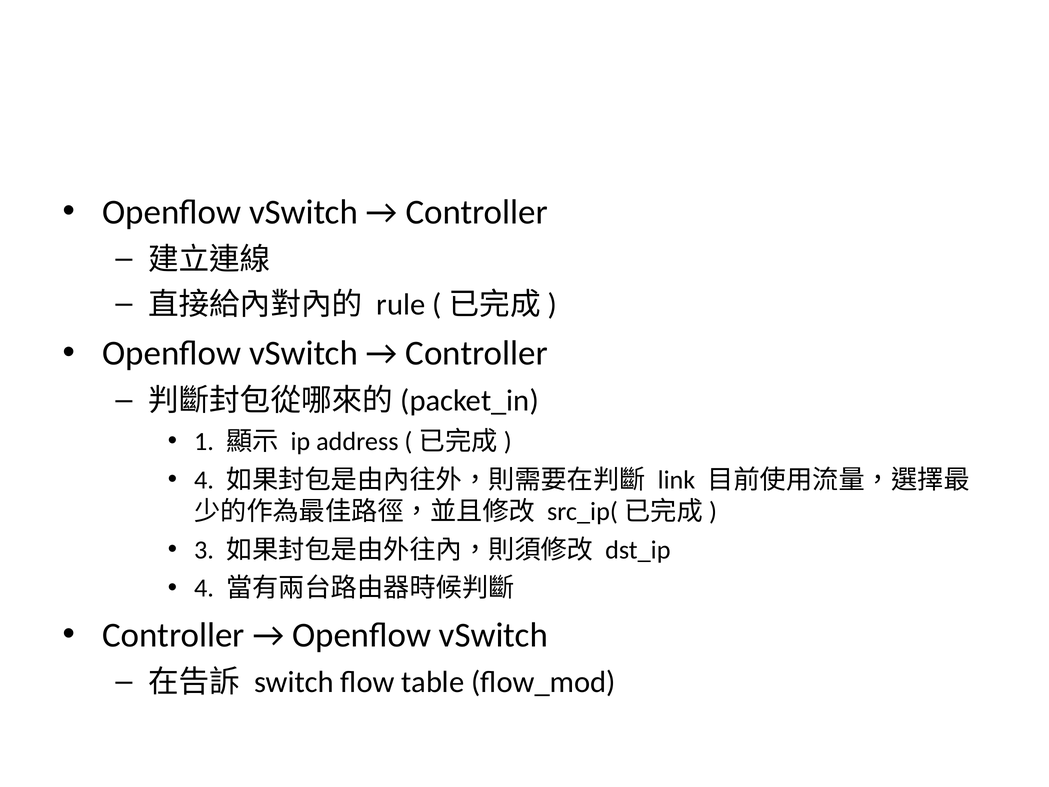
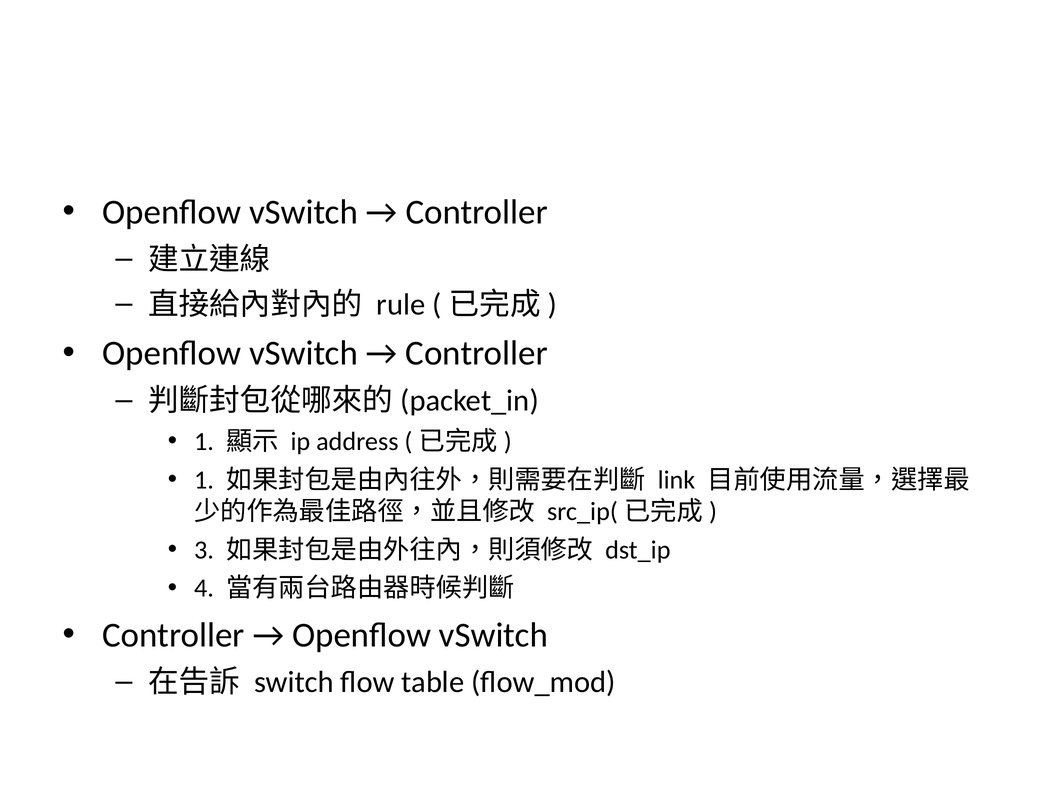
4 at (204, 480): 4 -> 1
